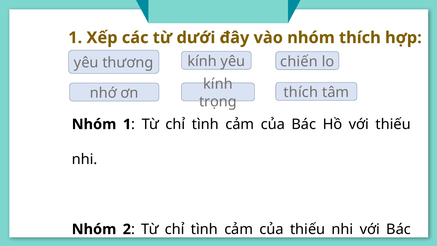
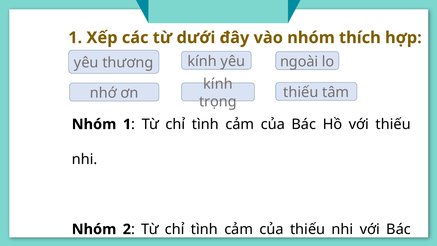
chiến: chiến -> ngoài
thích at (301, 92): thích -> thiếu
